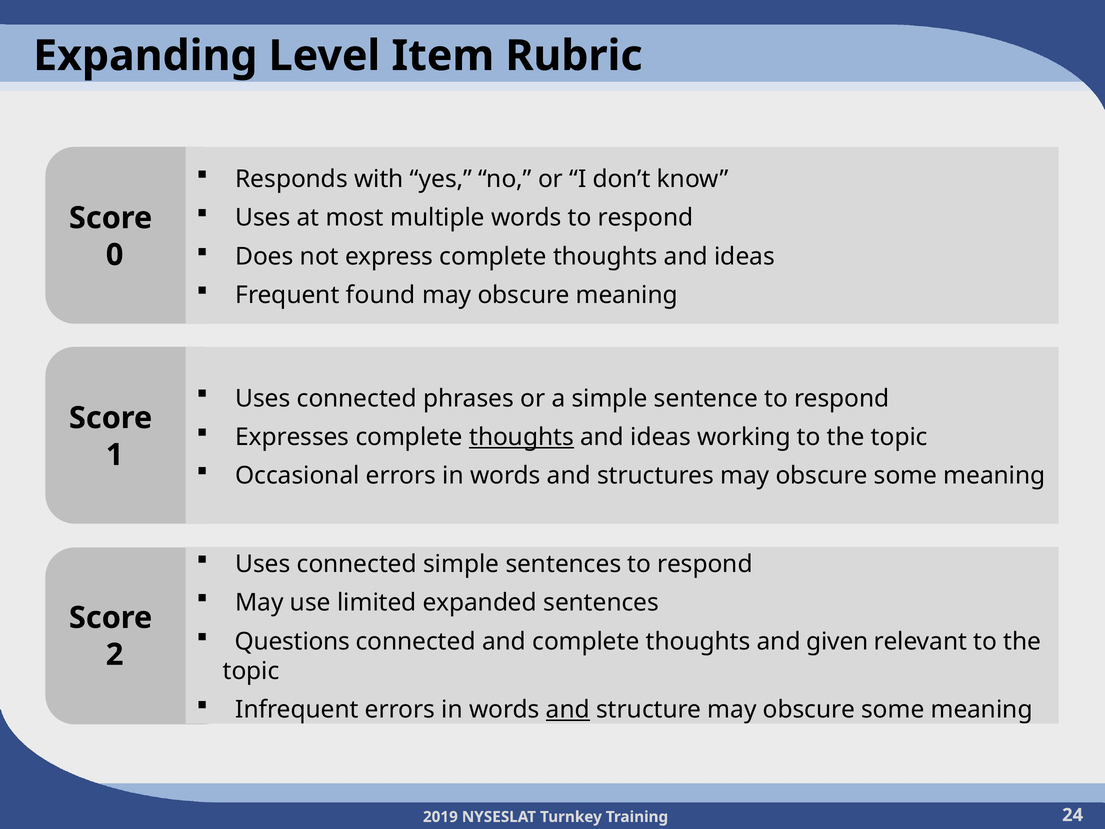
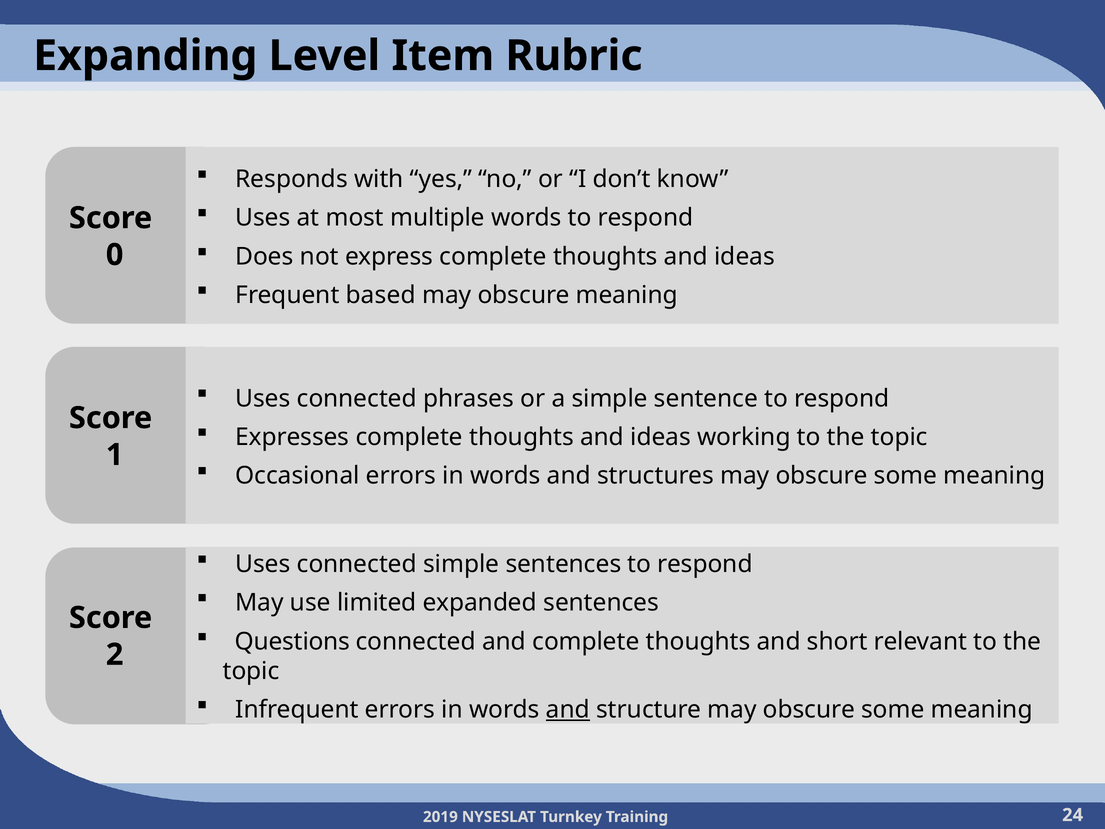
found: found -> based
thoughts at (522, 437) underline: present -> none
given: given -> short
